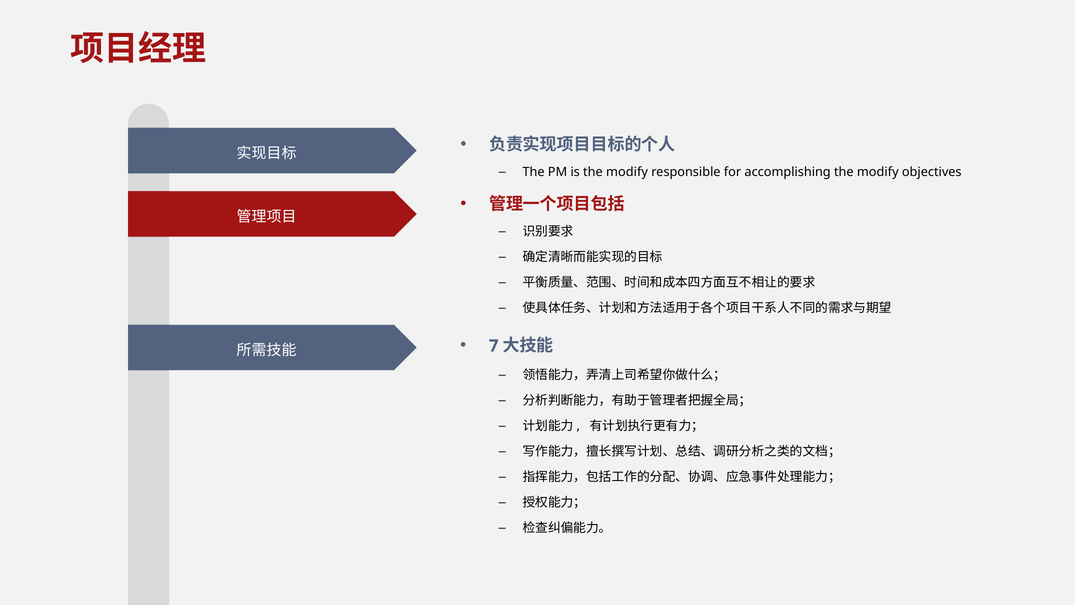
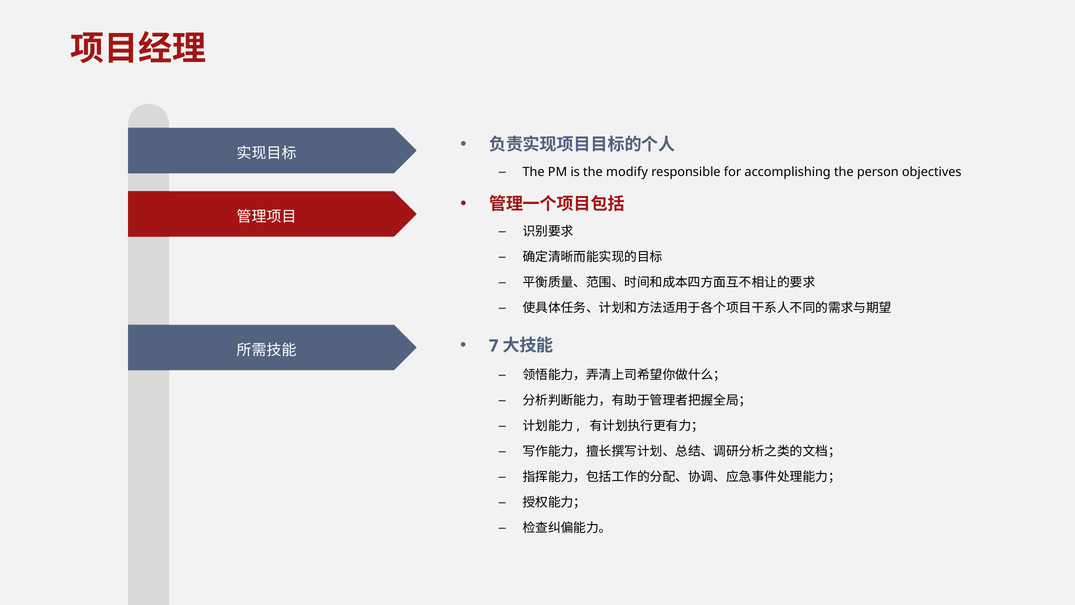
accomplishing the modify: modify -> person
